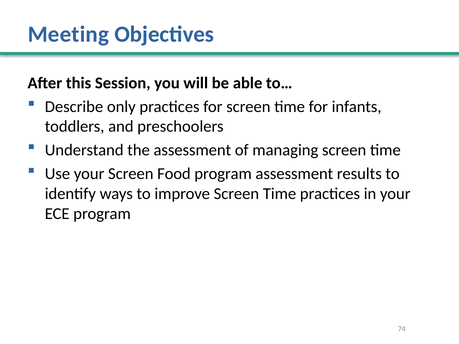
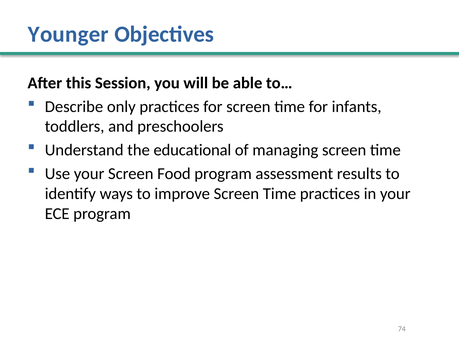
Meeting: Meeting -> Younger
the assessment: assessment -> educational
